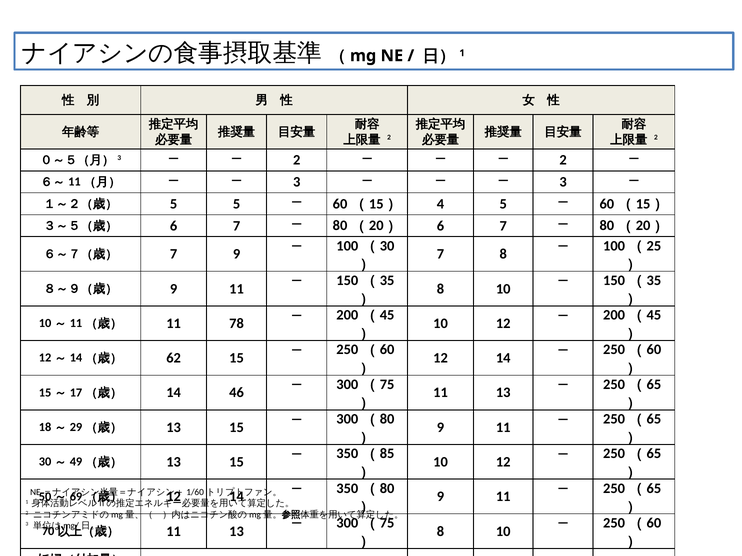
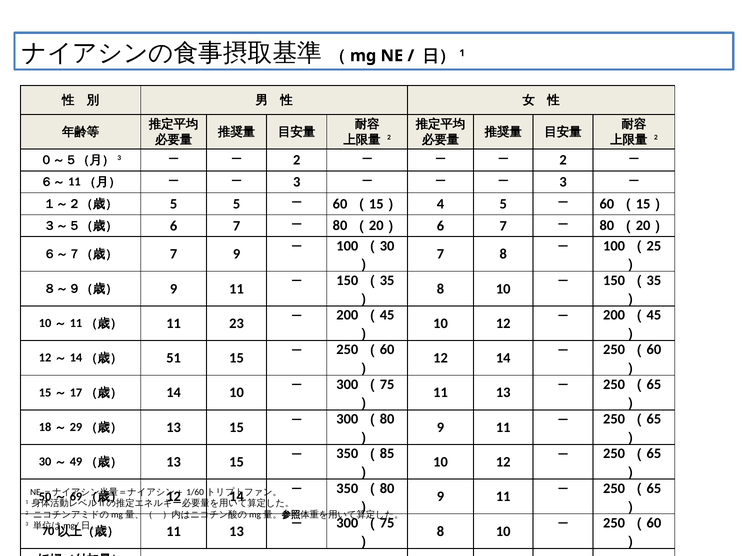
78: 78 -> 23
62: 62 -> 51
14 46: 46 -> 10
